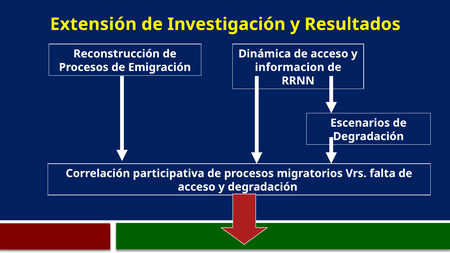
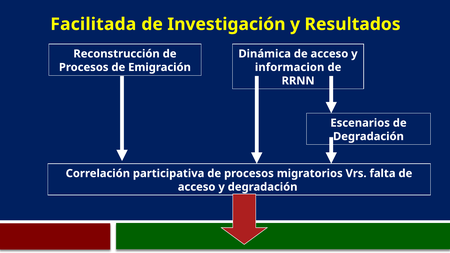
Extensión: Extensión -> Facilitada
